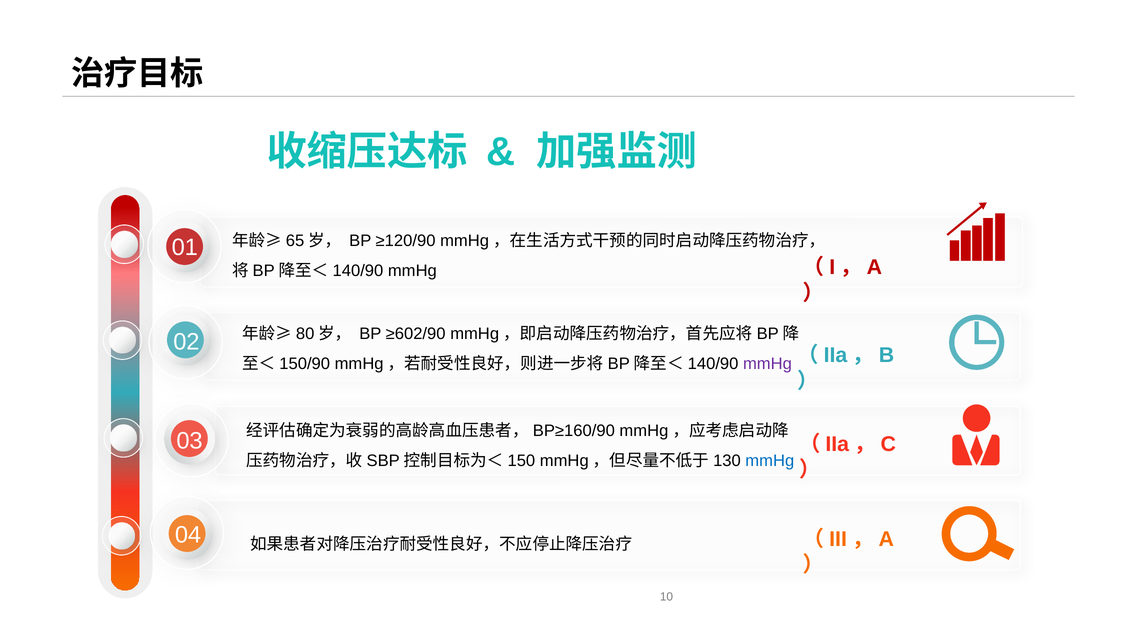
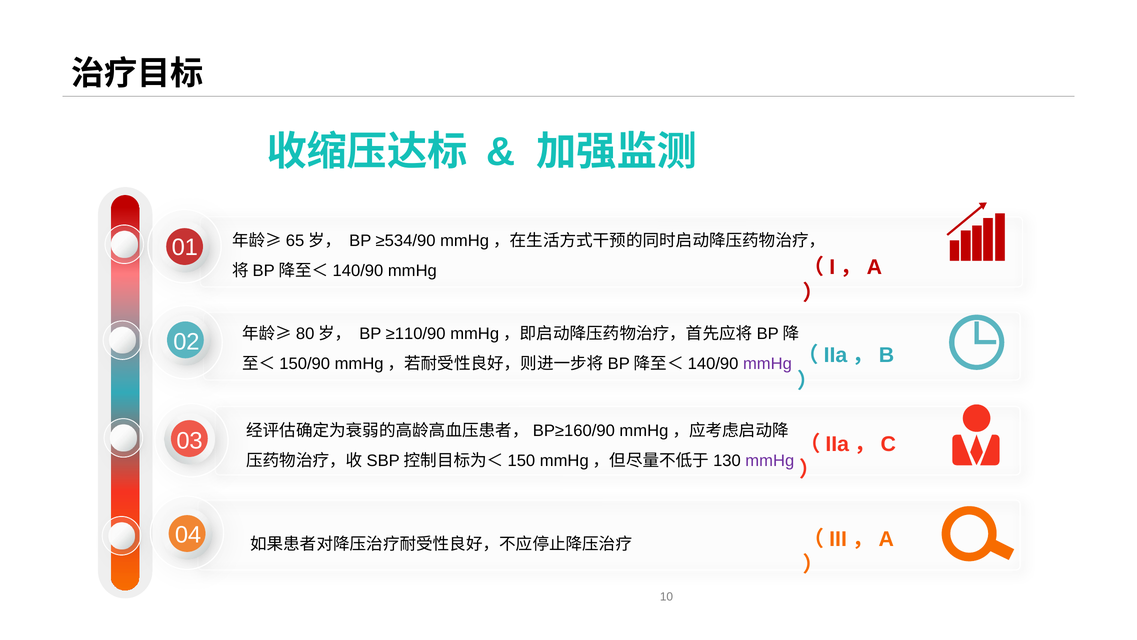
≥120/90: ≥120/90 -> ≥534/90
≥602/90: ≥602/90 -> ≥110/90
mmHg at (770, 460) colour: blue -> purple
